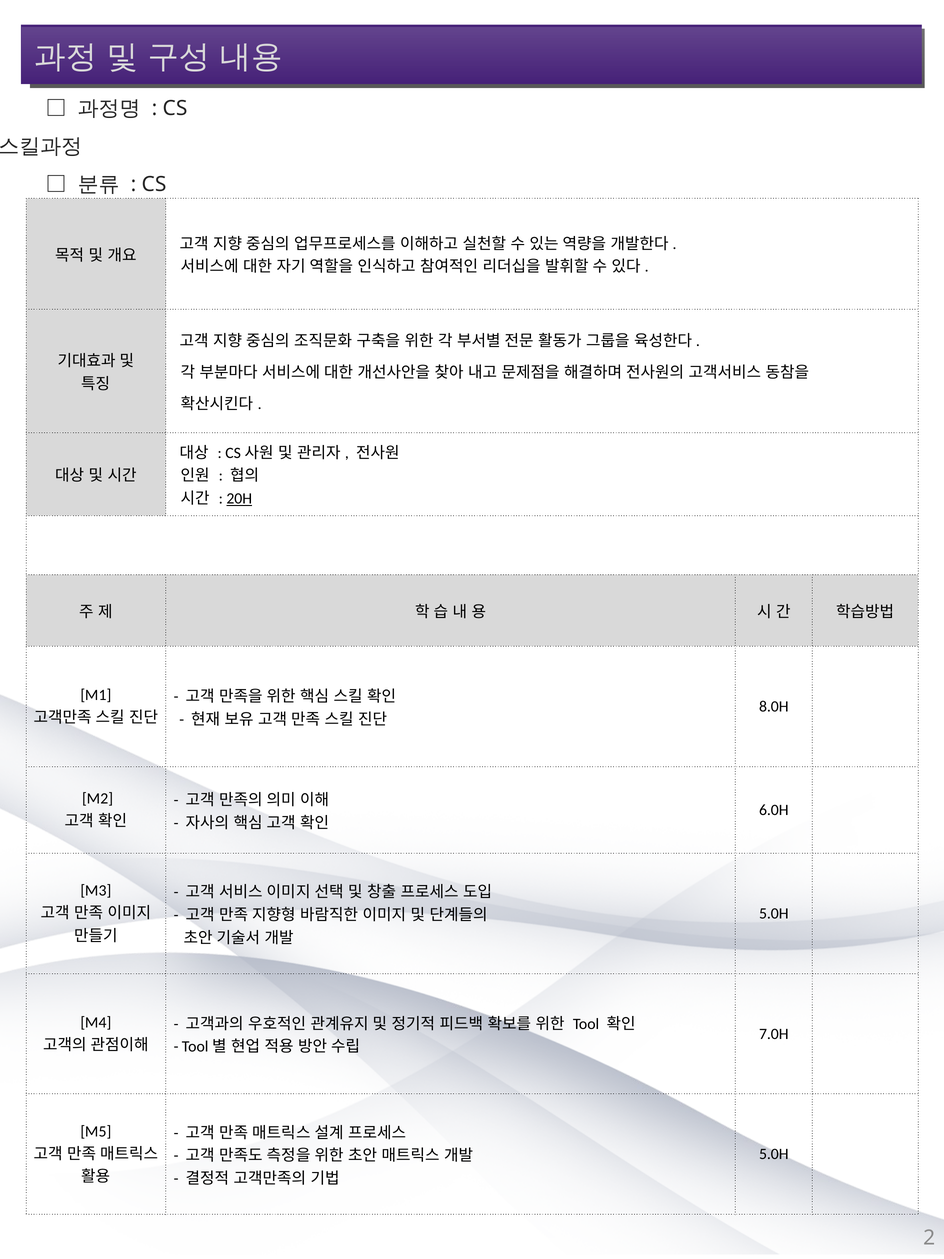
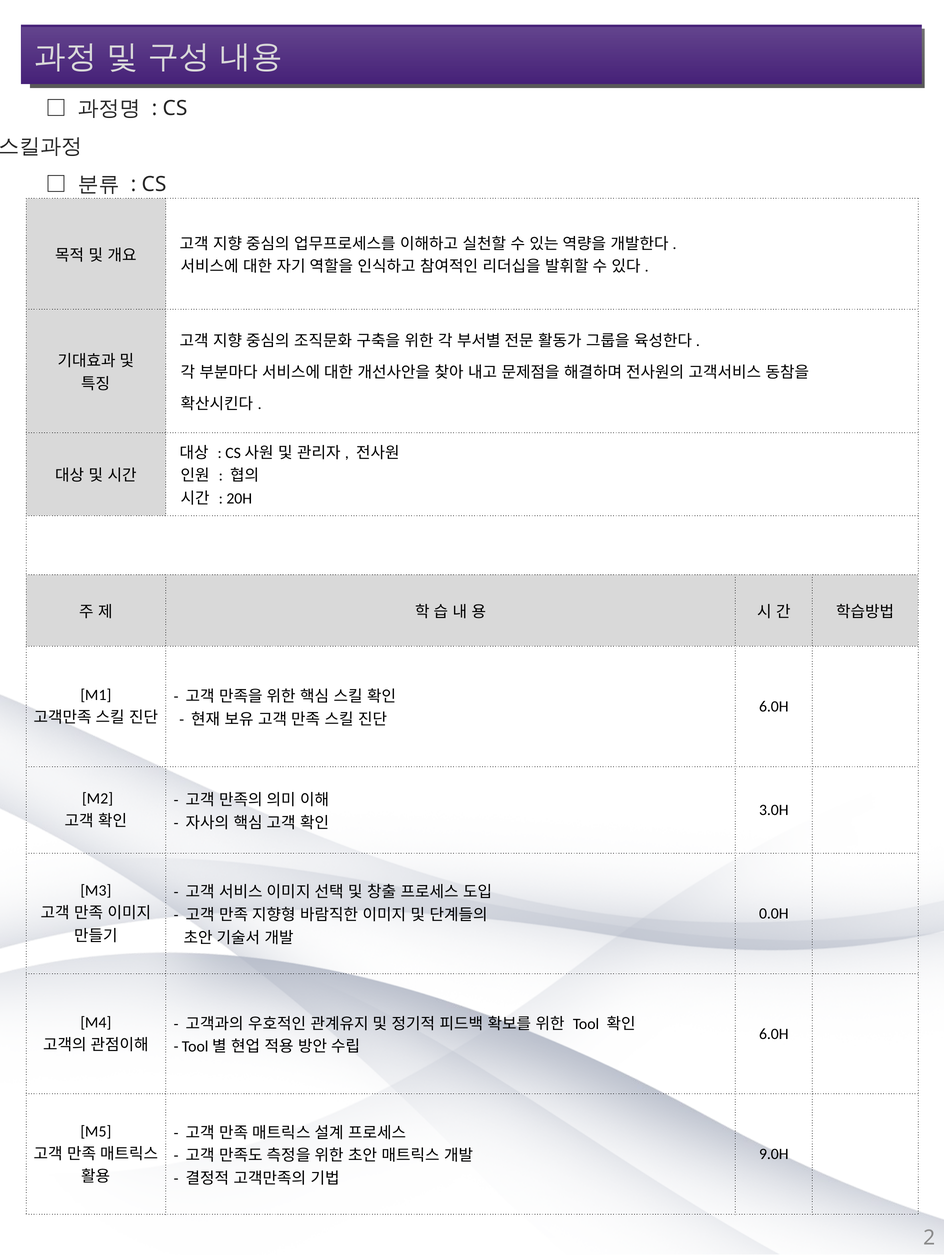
20H underline: present -> none
8.0H at (774, 706): 8.0H -> 6.0H
6.0H: 6.0H -> 3.0H
5.0H at (774, 913): 5.0H -> 0.0H
7.0H at (774, 1034): 7.0H -> 6.0H
5.0H at (774, 1154): 5.0H -> 9.0H
